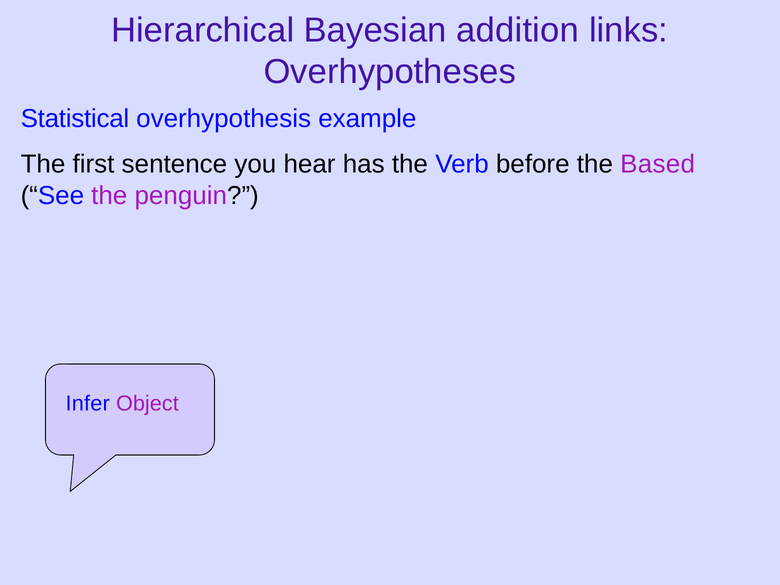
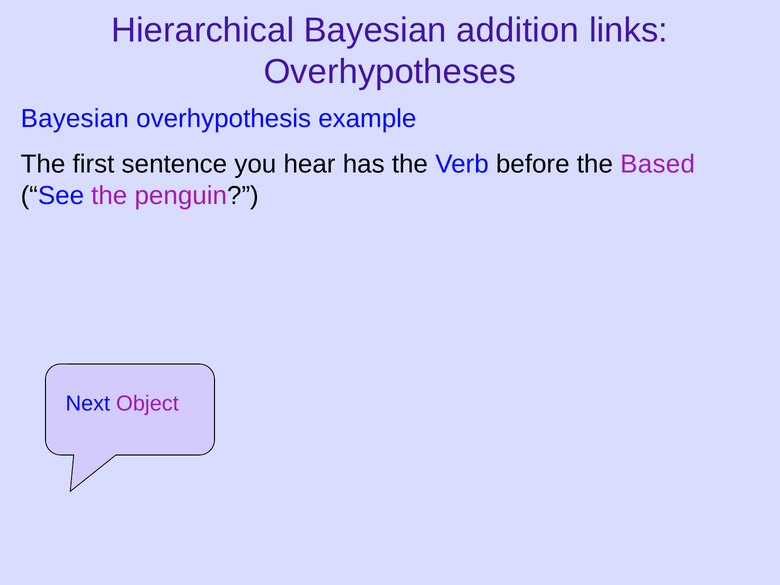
Statistical at (75, 119): Statistical -> Bayesian
Infer: Infer -> Next
